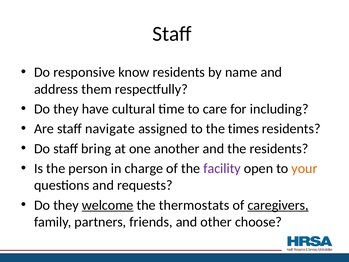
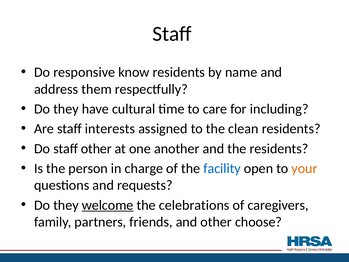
navigate: navigate -> interests
times: times -> clean
staff bring: bring -> other
facility colour: purple -> blue
thermostats: thermostats -> celebrations
caregivers underline: present -> none
